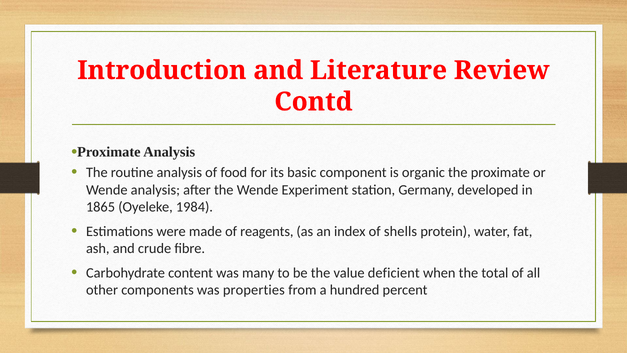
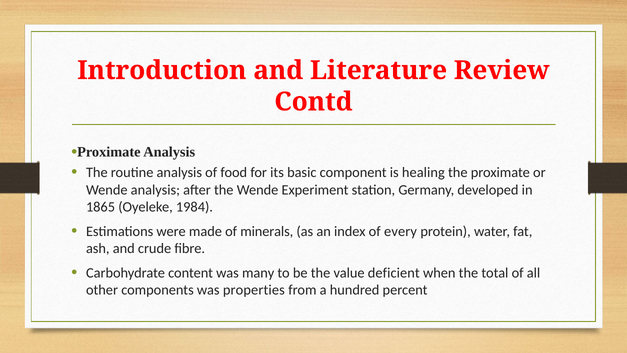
organic: organic -> healing
reagents: reagents -> minerals
shells: shells -> every
